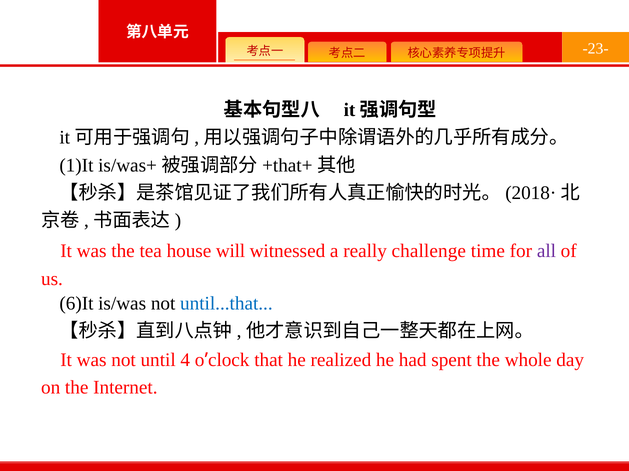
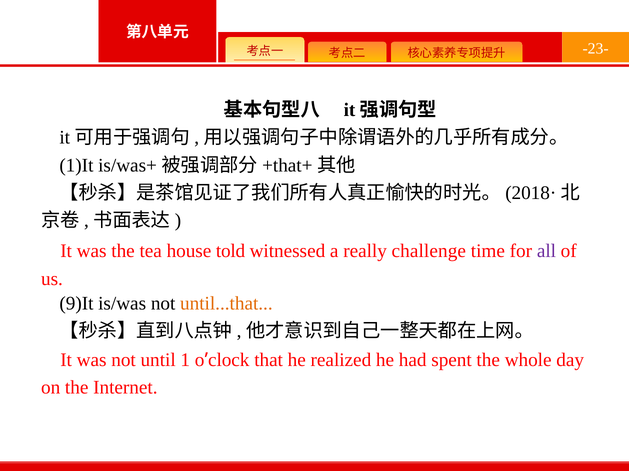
will: will -> told
6)It: 6)It -> 9)It
until...that colour: blue -> orange
4: 4 -> 1
